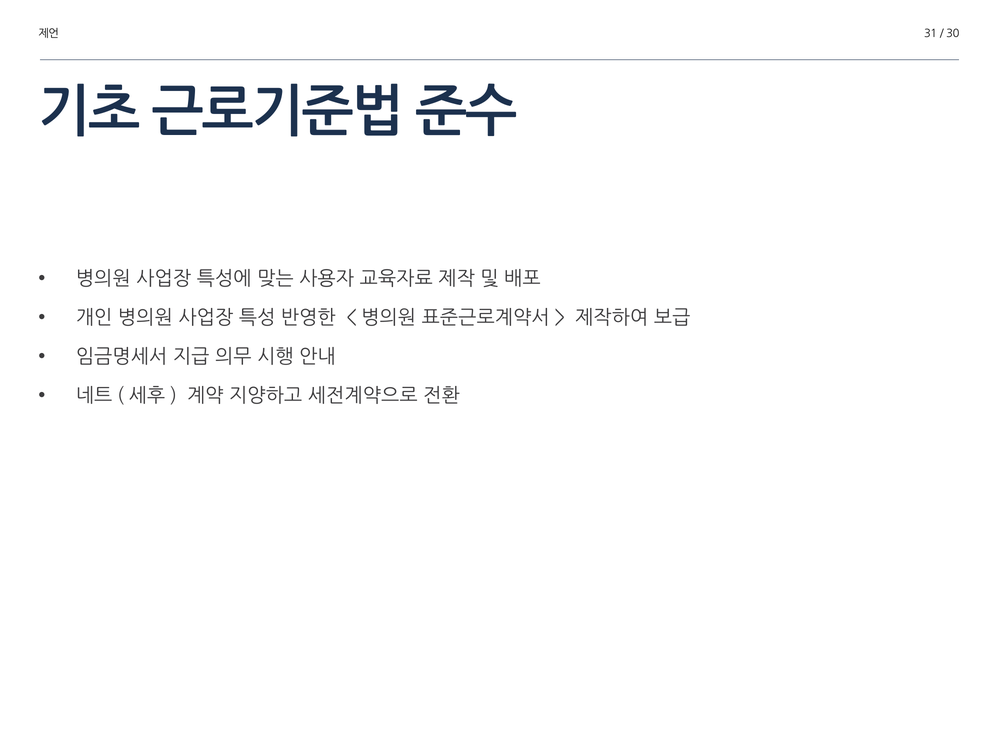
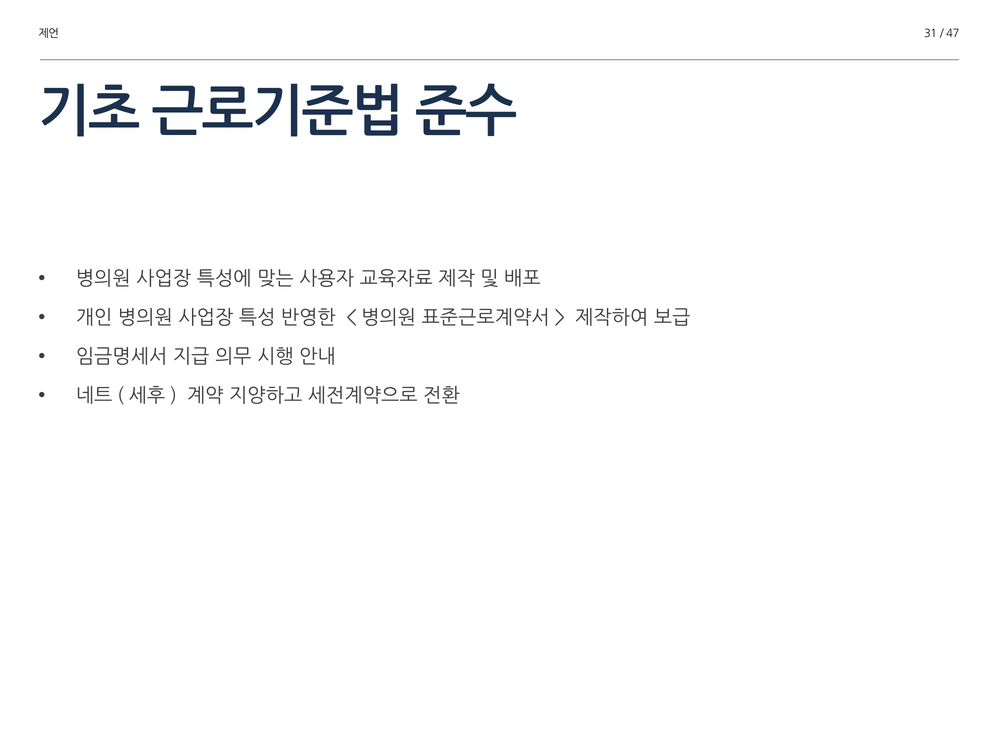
30: 30 -> 47
